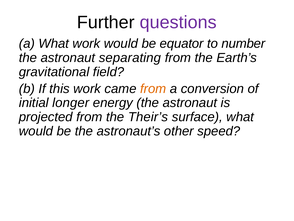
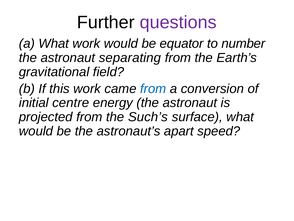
from at (153, 88) colour: orange -> blue
longer: longer -> centre
Their’s: Their’s -> Such’s
other: other -> apart
